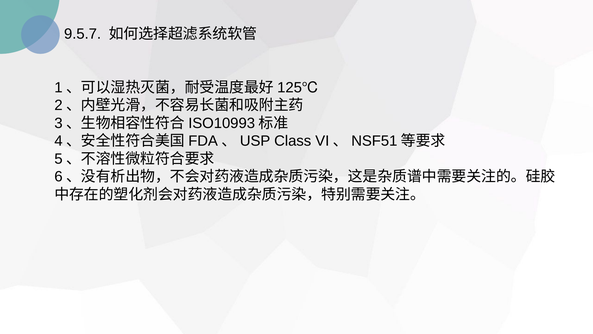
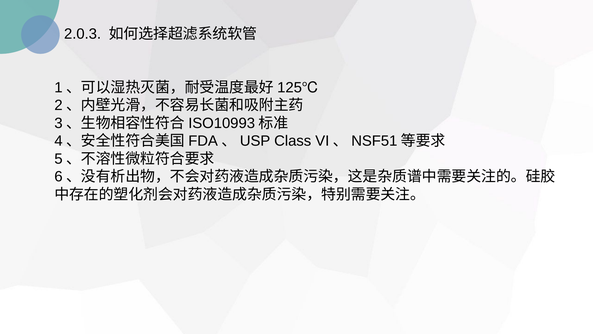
9.5.7: 9.5.7 -> 2.0.3
